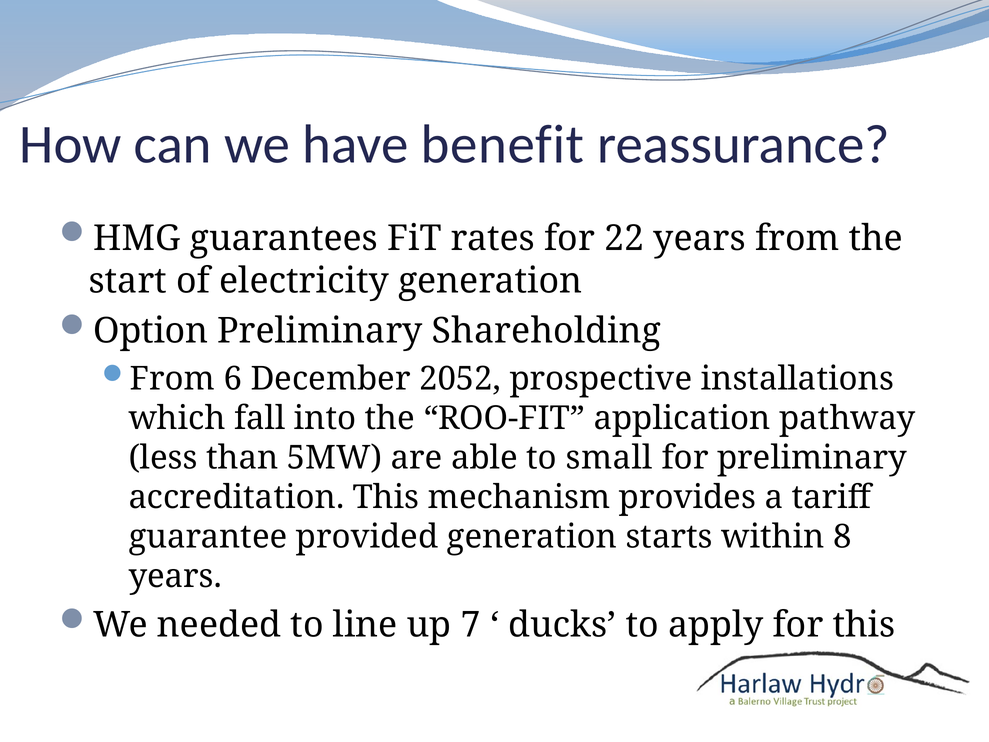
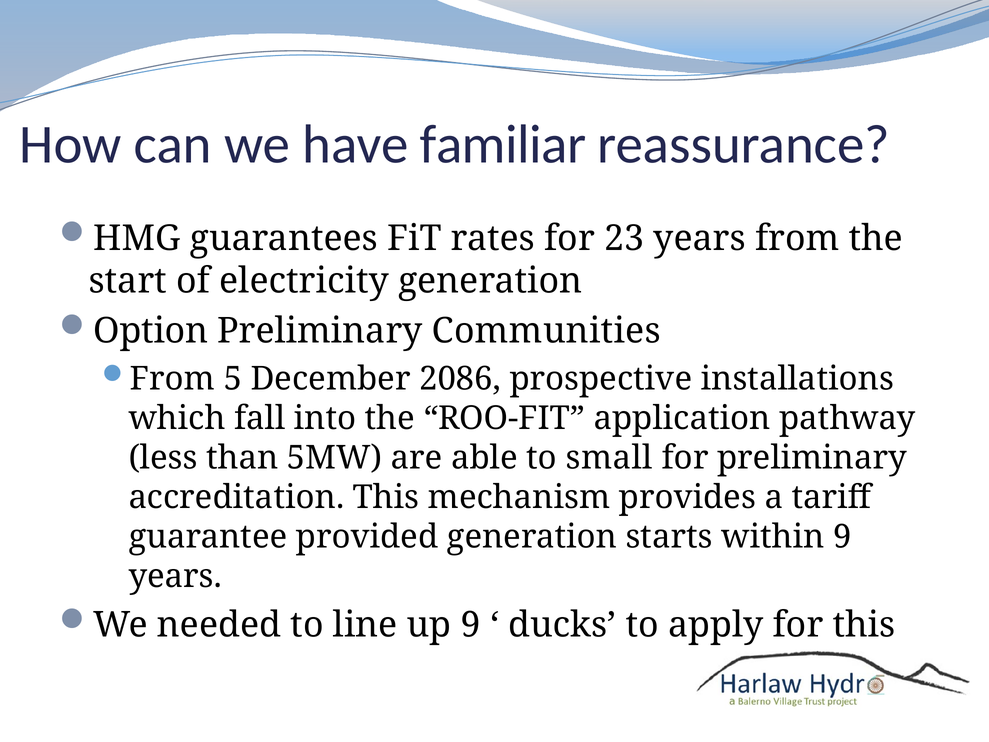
benefit: benefit -> familiar
22: 22 -> 23
Shareholding: Shareholding -> Communities
6: 6 -> 5
2052: 2052 -> 2086
within 8: 8 -> 9
up 7: 7 -> 9
